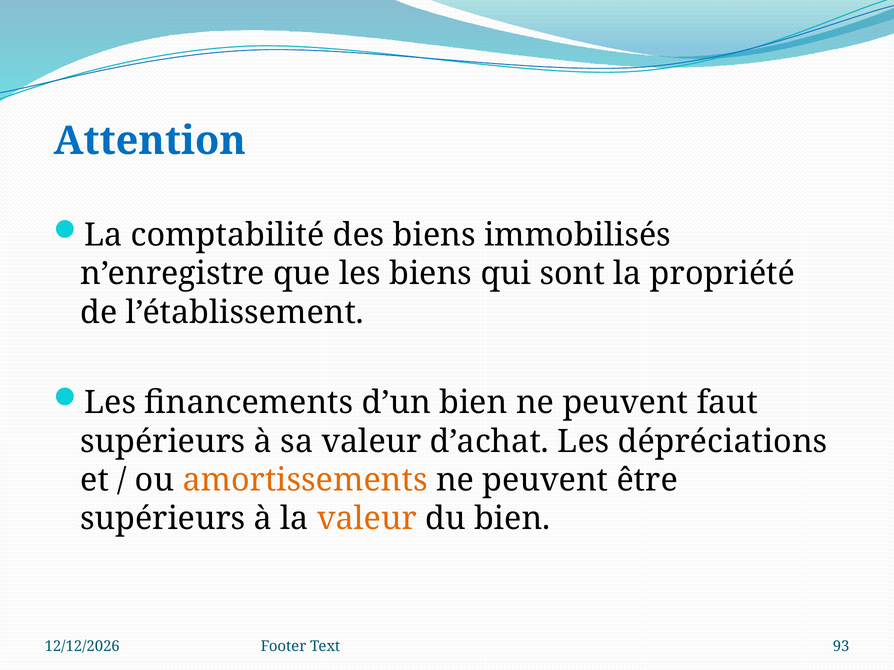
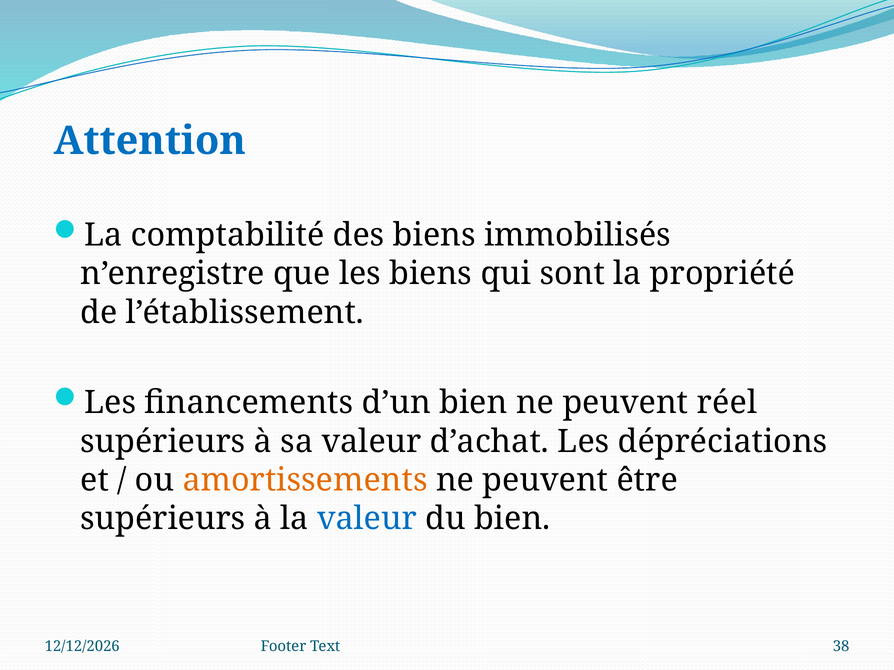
faut: faut -> réel
valeur at (367, 519) colour: orange -> blue
93: 93 -> 38
